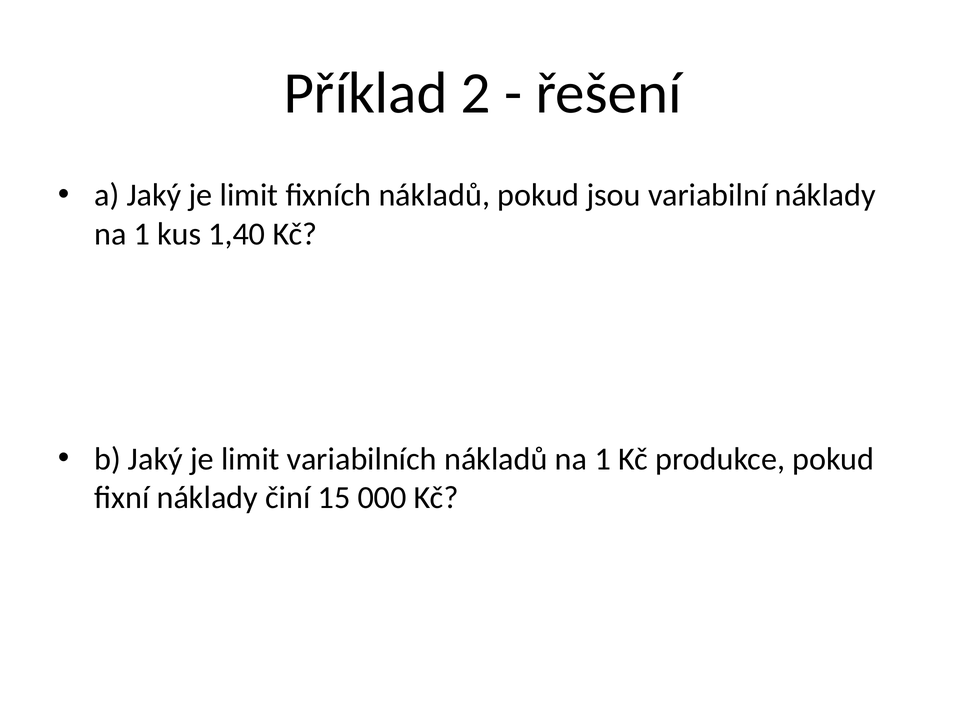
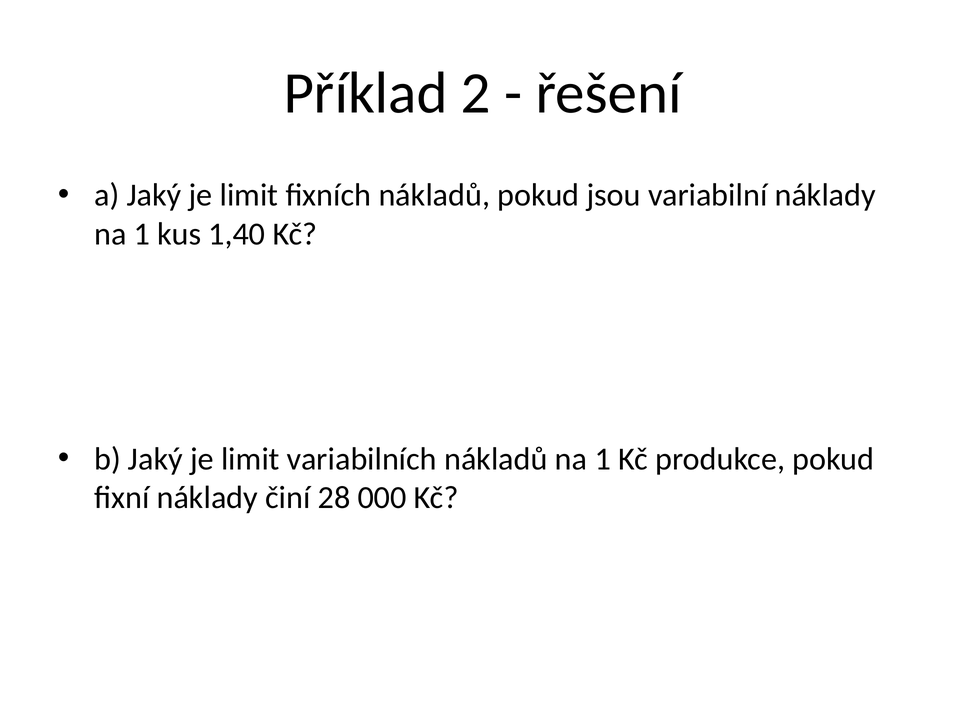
15: 15 -> 28
